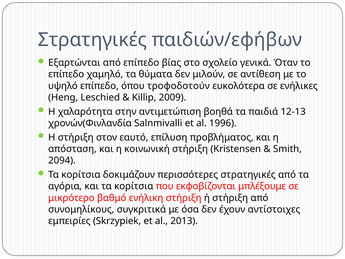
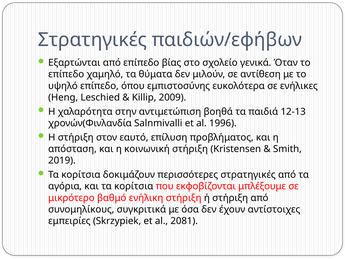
τροφοδοτούν: τροφοδοτούν -> εμπιστοσύνης
2094: 2094 -> 2019
2013: 2013 -> 2081
